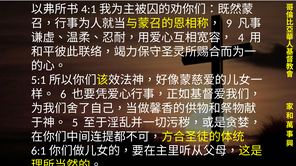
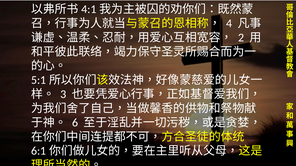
9: 9 -> 4
4: 4 -> 2
6: 6 -> 3
5: 5 -> 6
